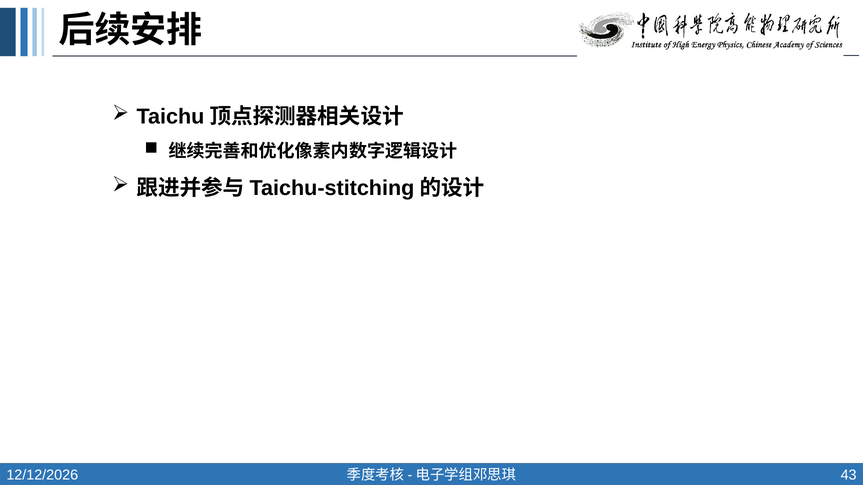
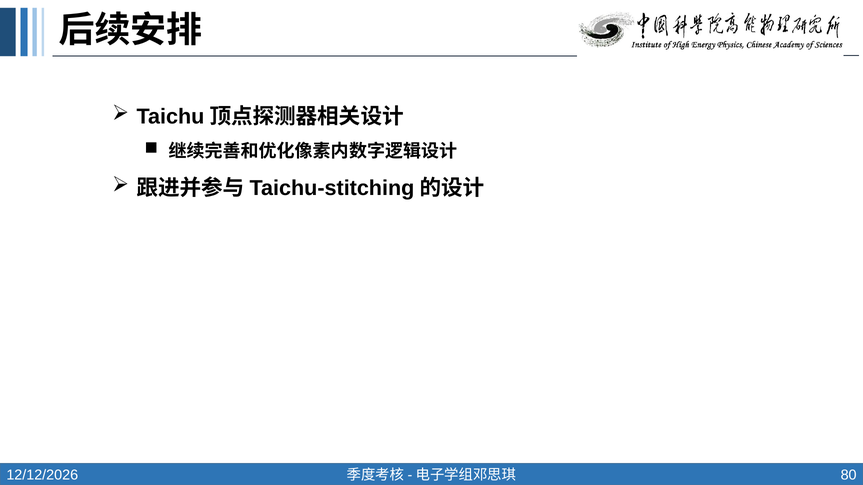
43: 43 -> 80
